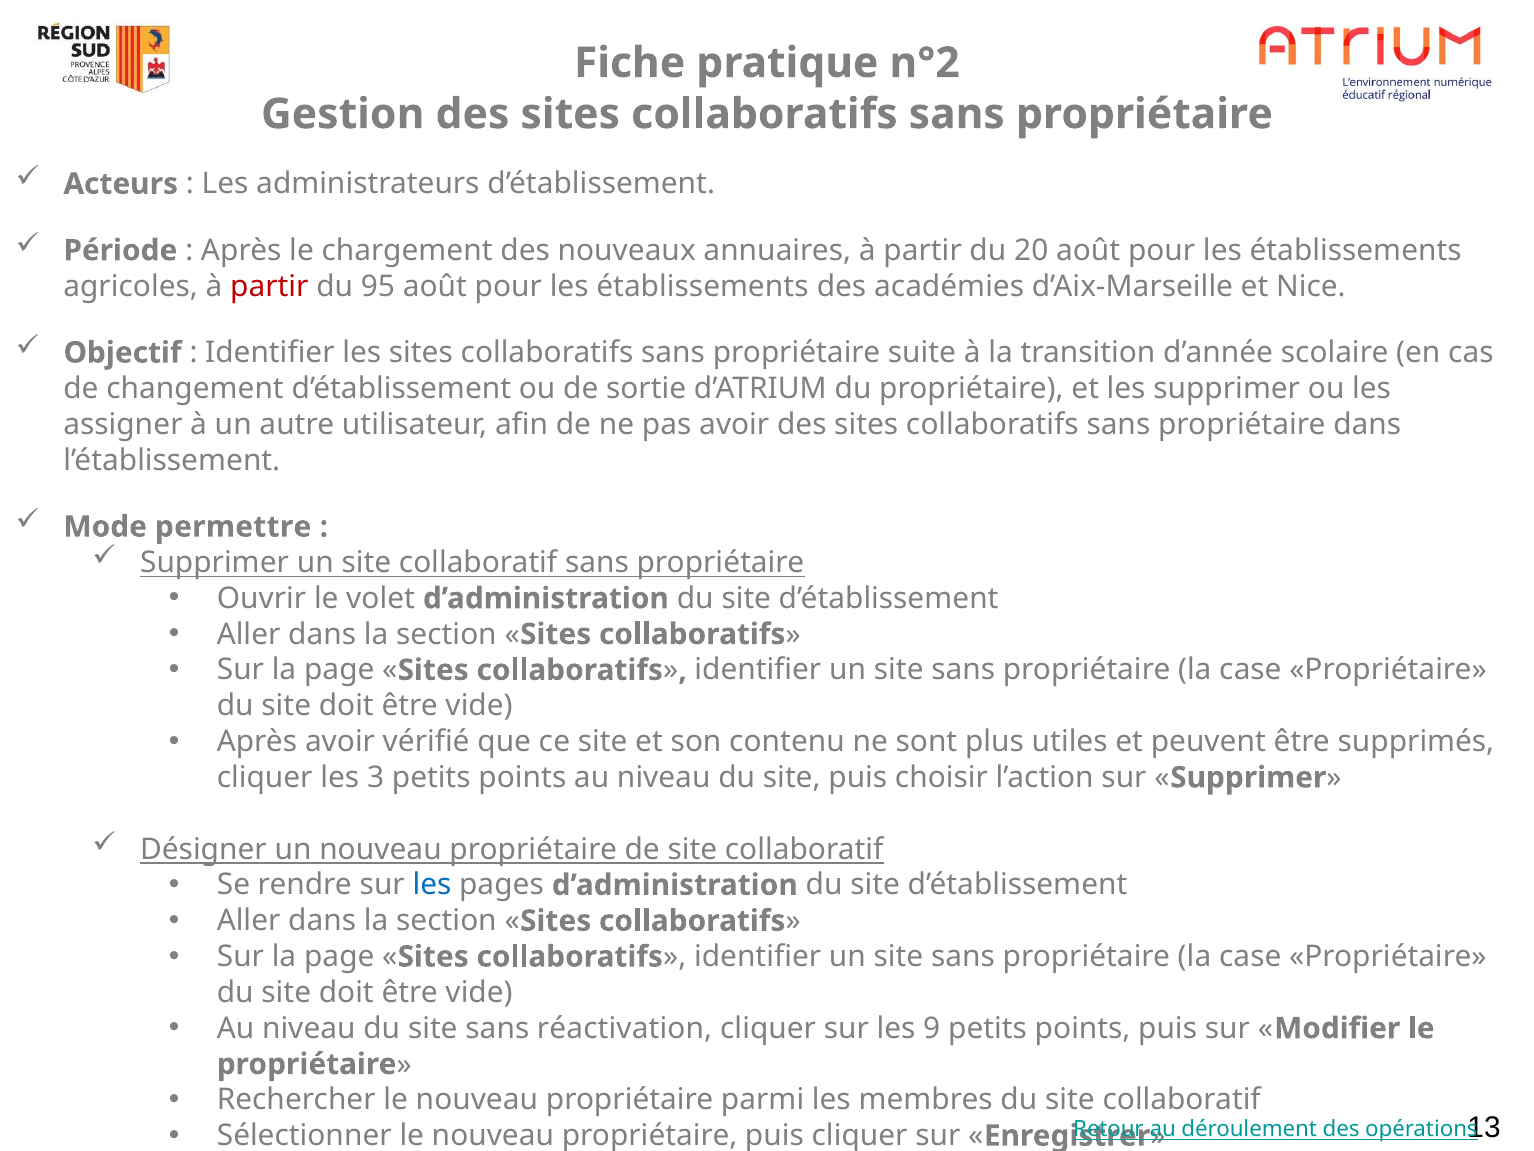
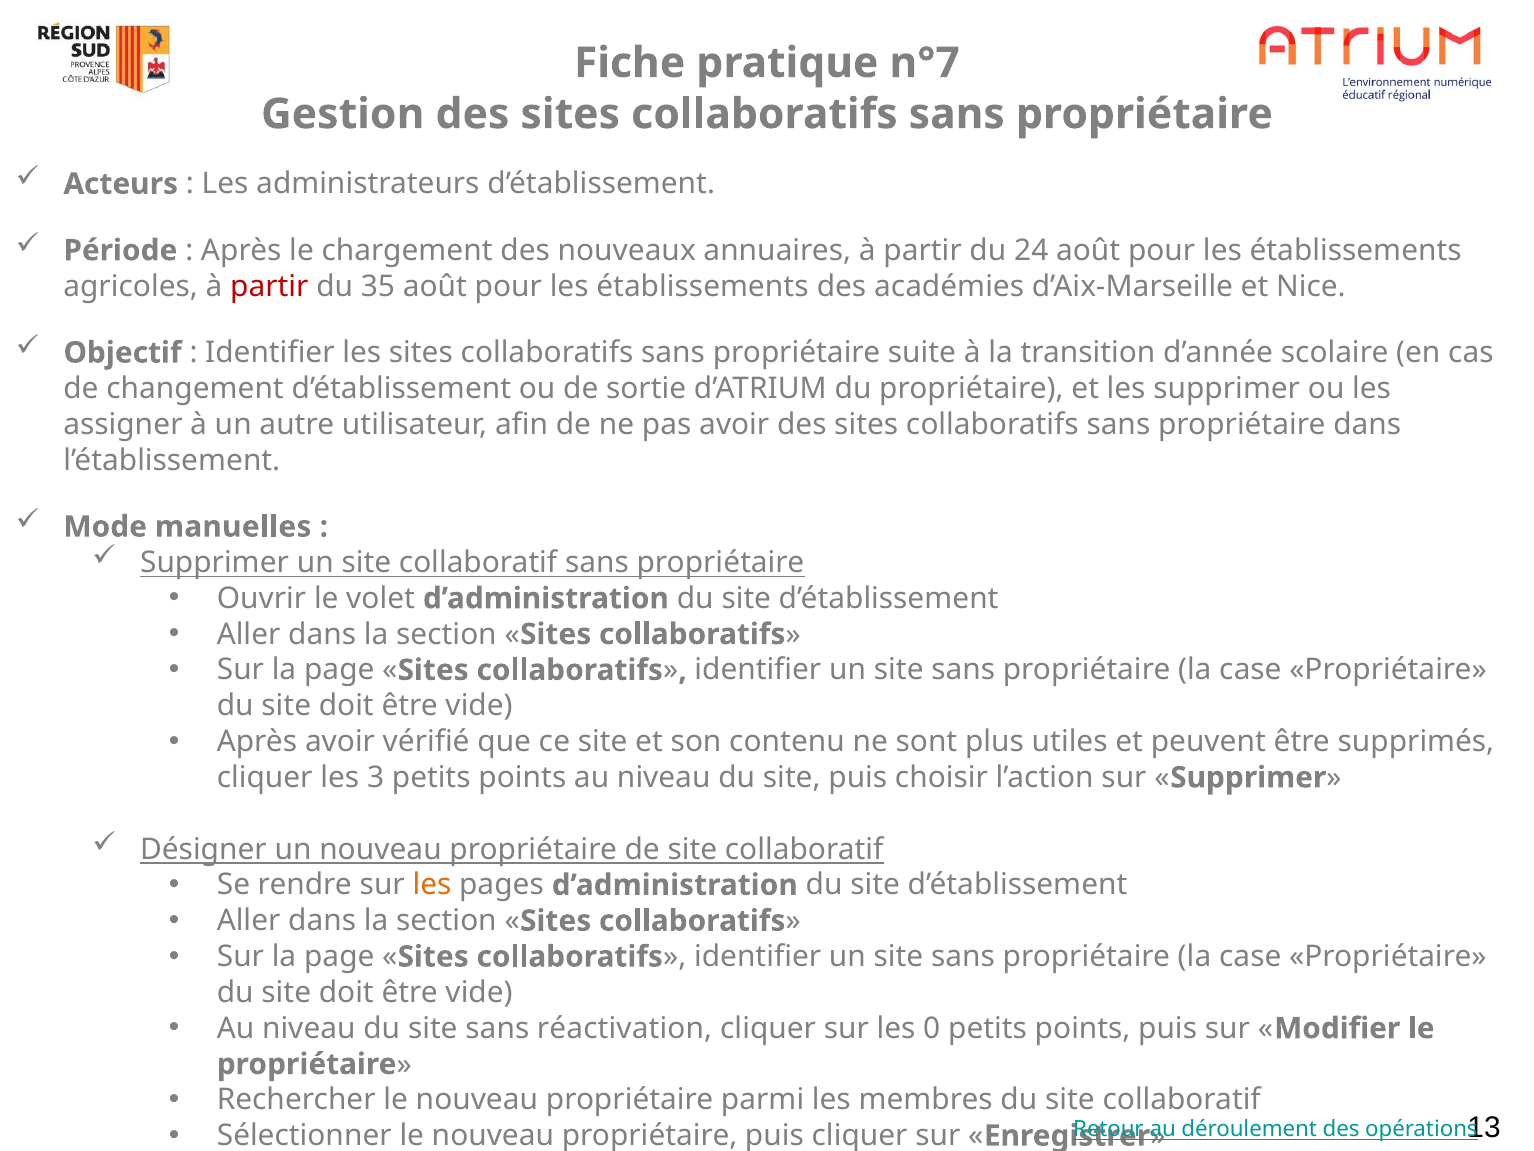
n°2: n°2 -> n°7
20: 20 -> 24
95: 95 -> 35
permettre: permettre -> manuelles
les at (432, 885) colour: blue -> orange
9: 9 -> 0
